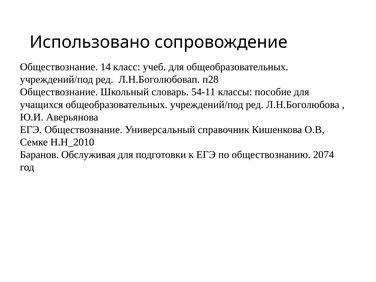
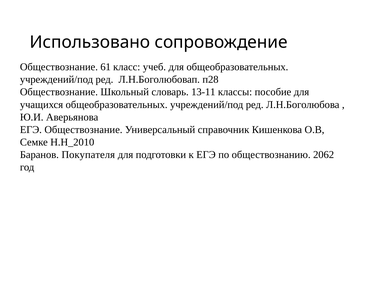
14: 14 -> 61
54-11: 54-11 -> 13-11
Обслуживая: Обслуживая -> Покупателя
2074: 2074 -> 2062
